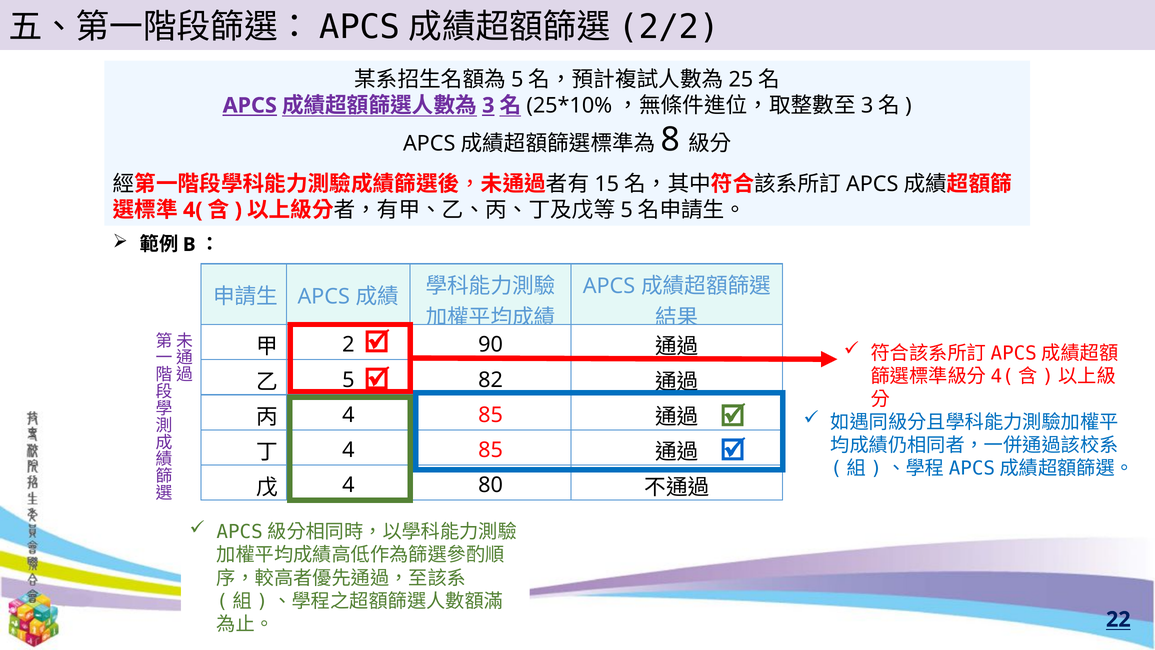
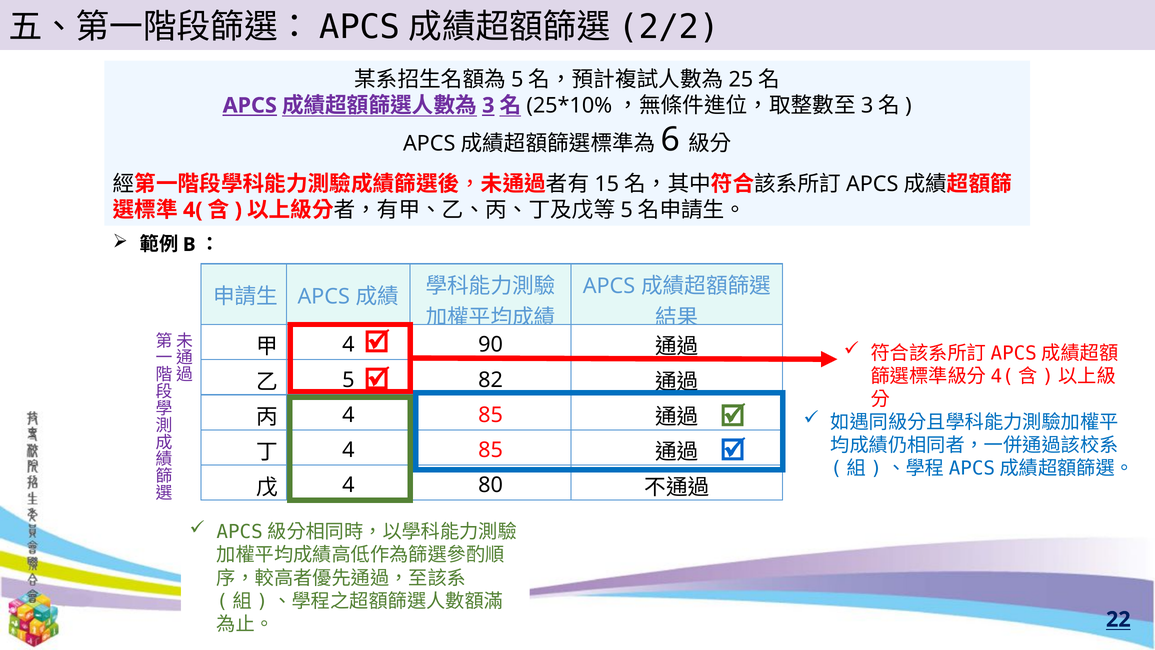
8: 8 -> 6
2 at (348, 345): 2 -> 4
